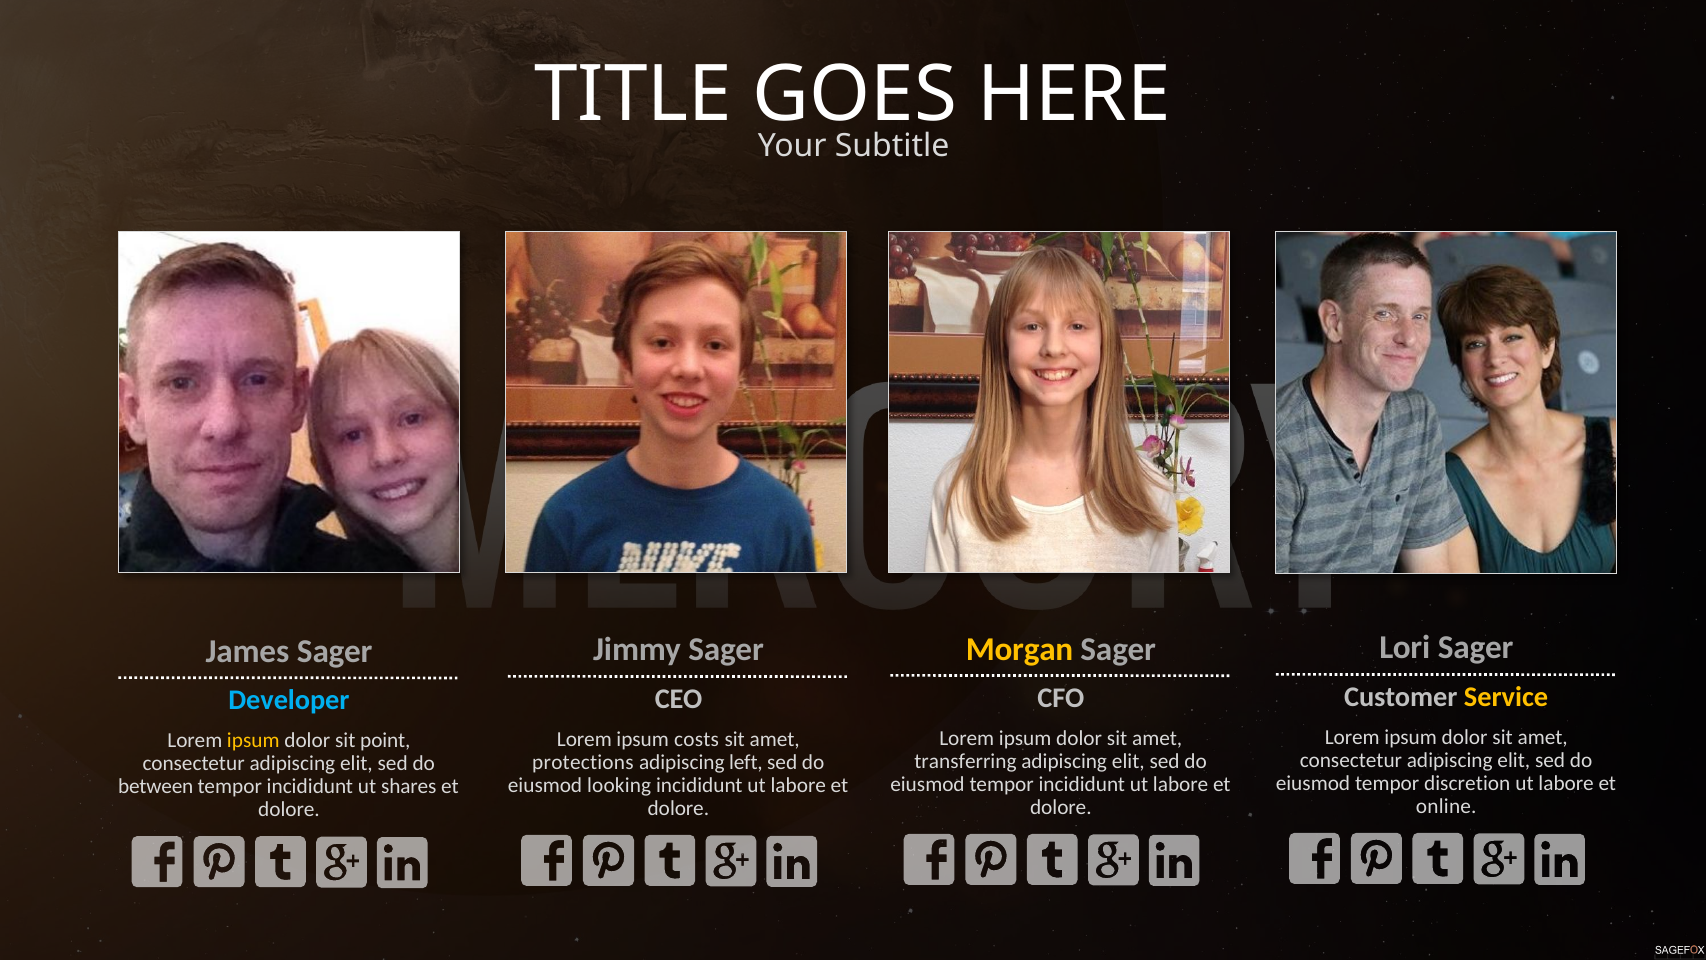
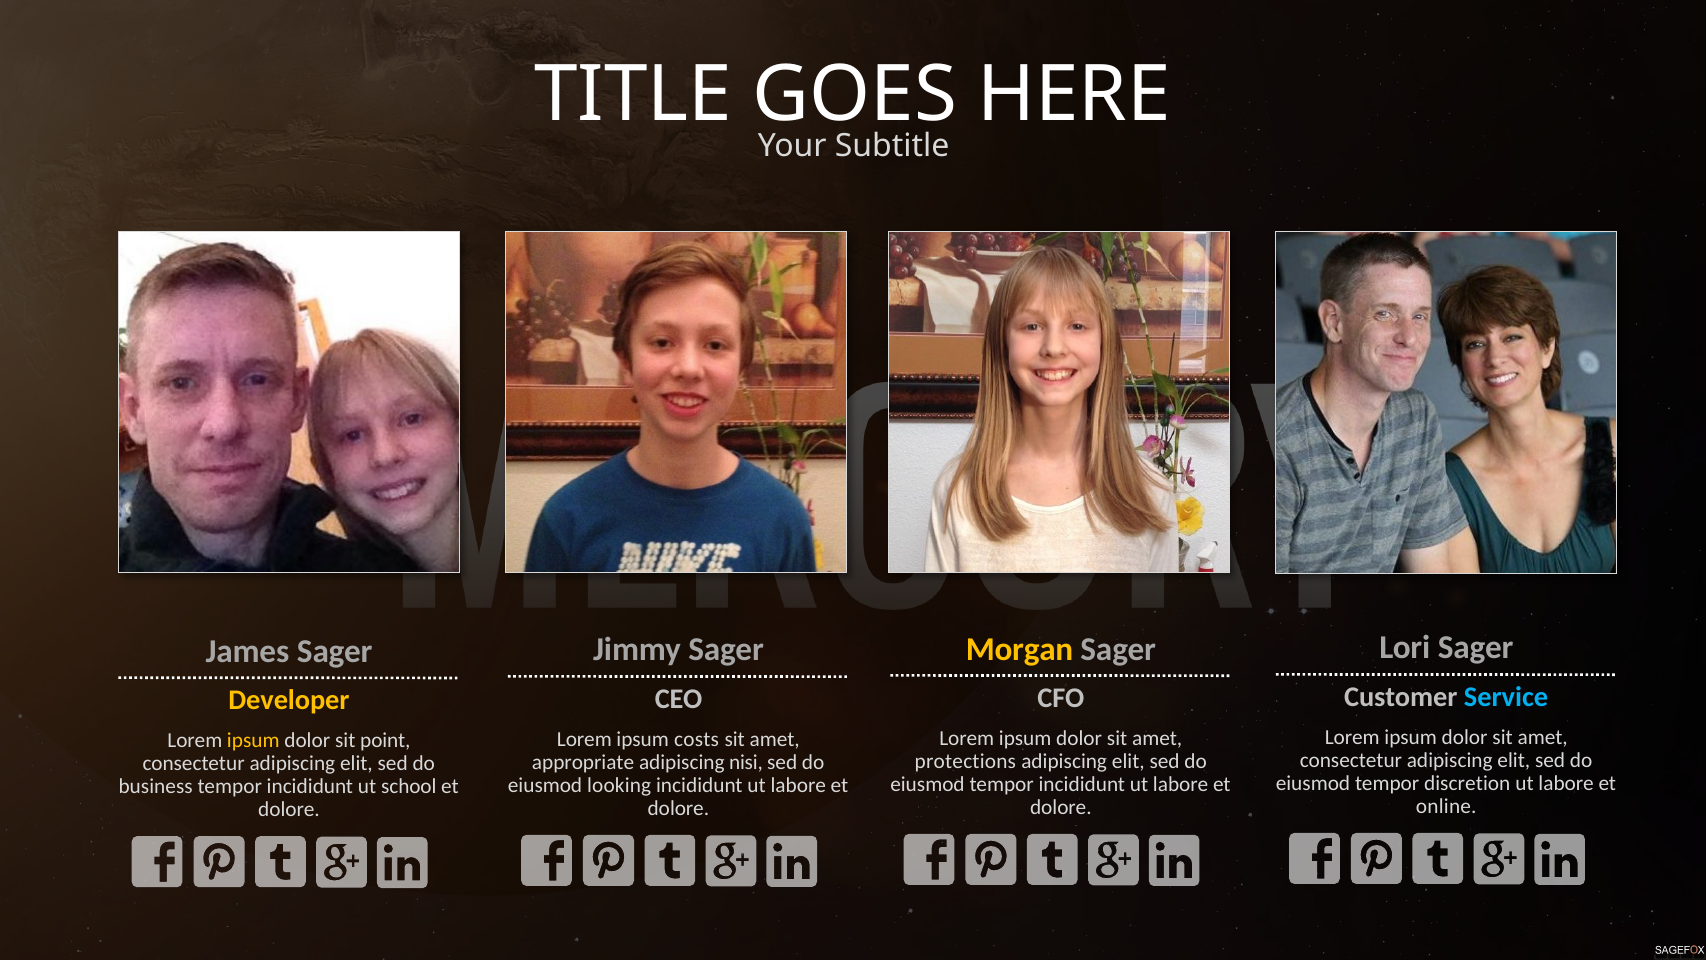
Service colour: yellow -> light blue
Developer colour: light blue -> yellow
transferring: transferring -> protections
protections: protections -> appropriate
left: left -> nisi
between: between -> business
shares: shares -> school
